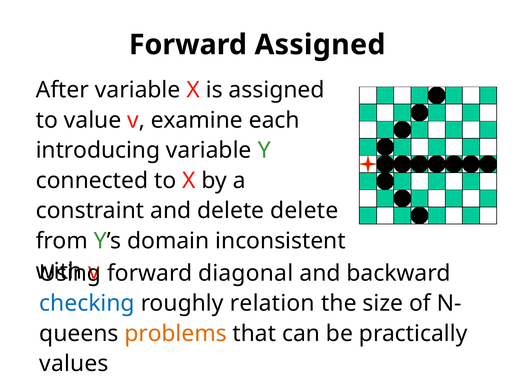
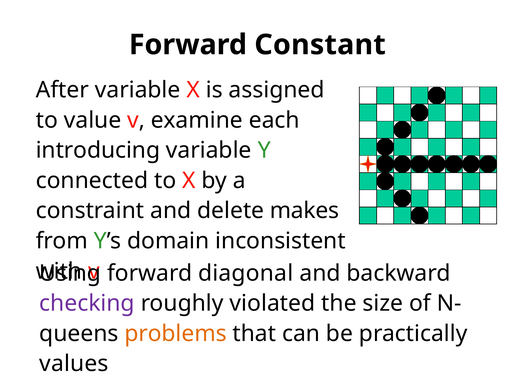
Forward Assigned: Assigned -> Constant
delete delete: delete -> makes
checking colour: blue -> purple
relation: relation -> violated
